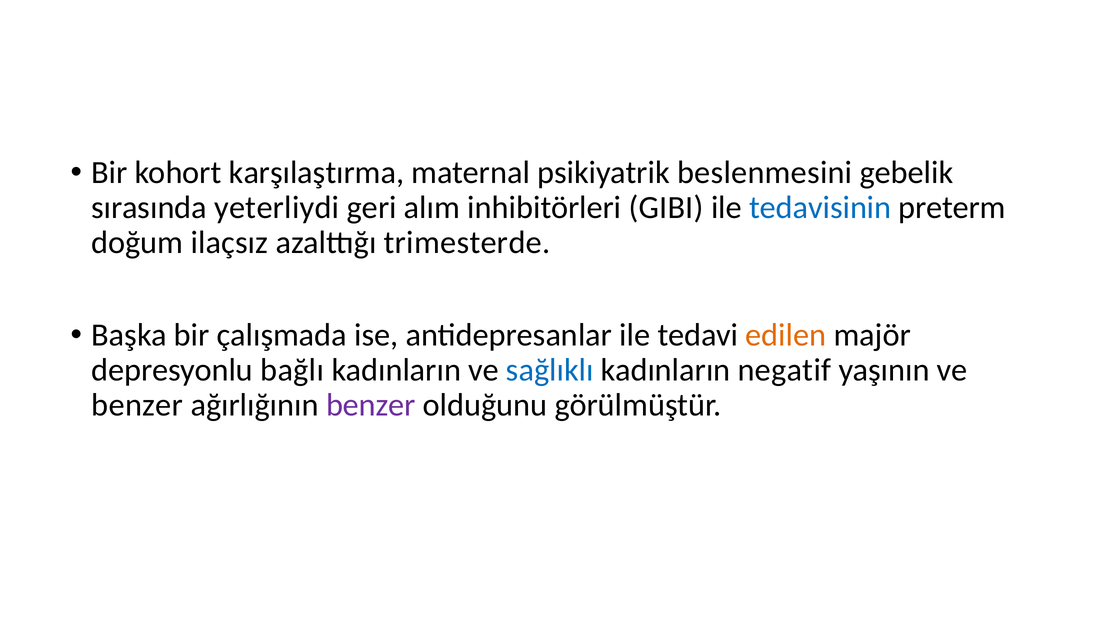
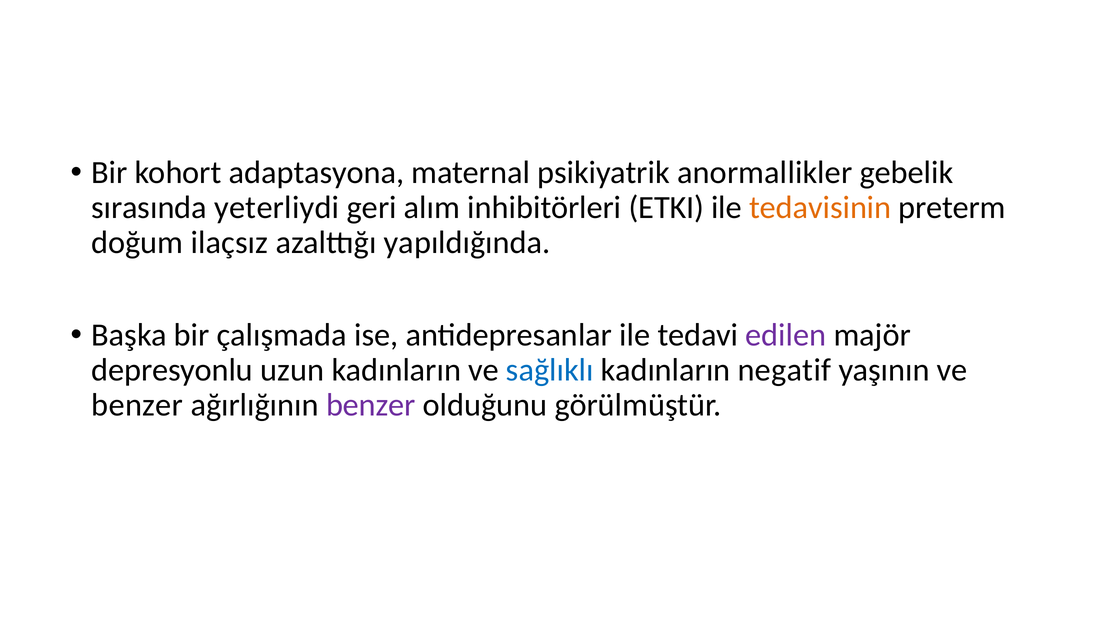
karşılaştırma: karşılaştırma -> adaptasyona
beslenmesini: beslenmesini -> anormallikler
GIBI: GIBI -> ETKI
tedavisinin colour: blue -> orange
trimesterde: trimesterde -> yapıldığında
edilen colour: orange -> purple
bağlı: bağlı -> uzun
